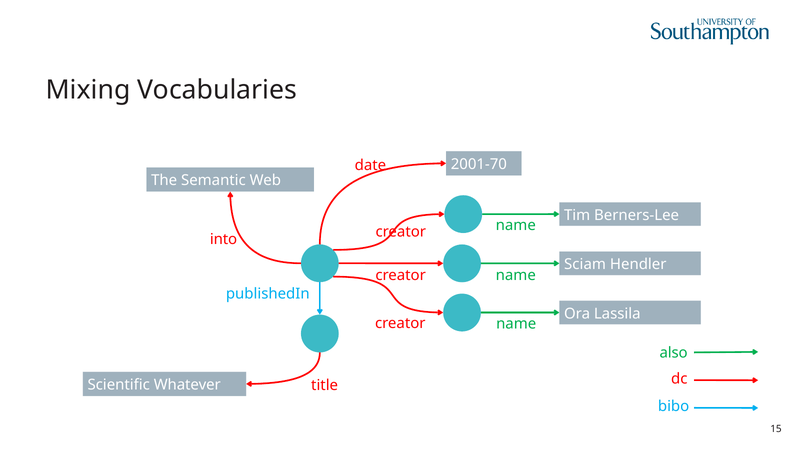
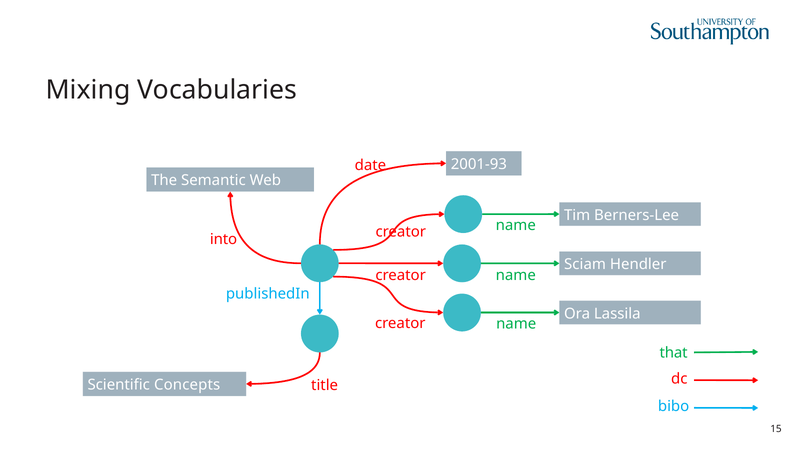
2001-70: 2001-70 -> 2001-93
also: also -> that
Whatever: Whatever -> Concepts
